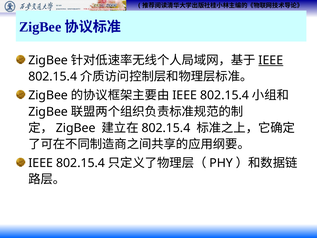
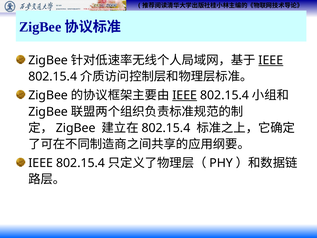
IEEE at (185, 95) underline: none -> present
